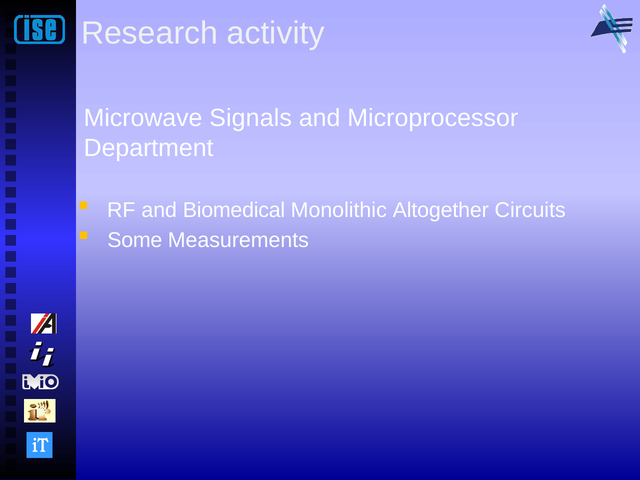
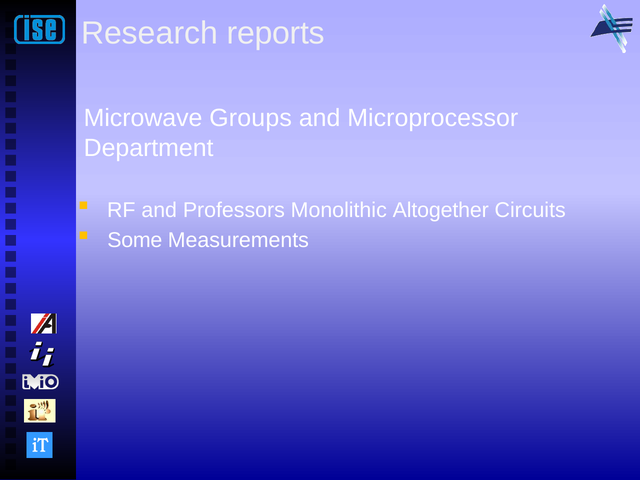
activity: activity -> reports
Signals: Signals -> Groups
Biomedical: Biomedical -> Professors
